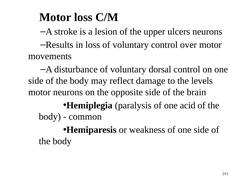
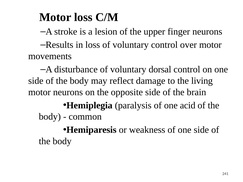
ulcers: ulcers -> finger
levels: levels -> living
